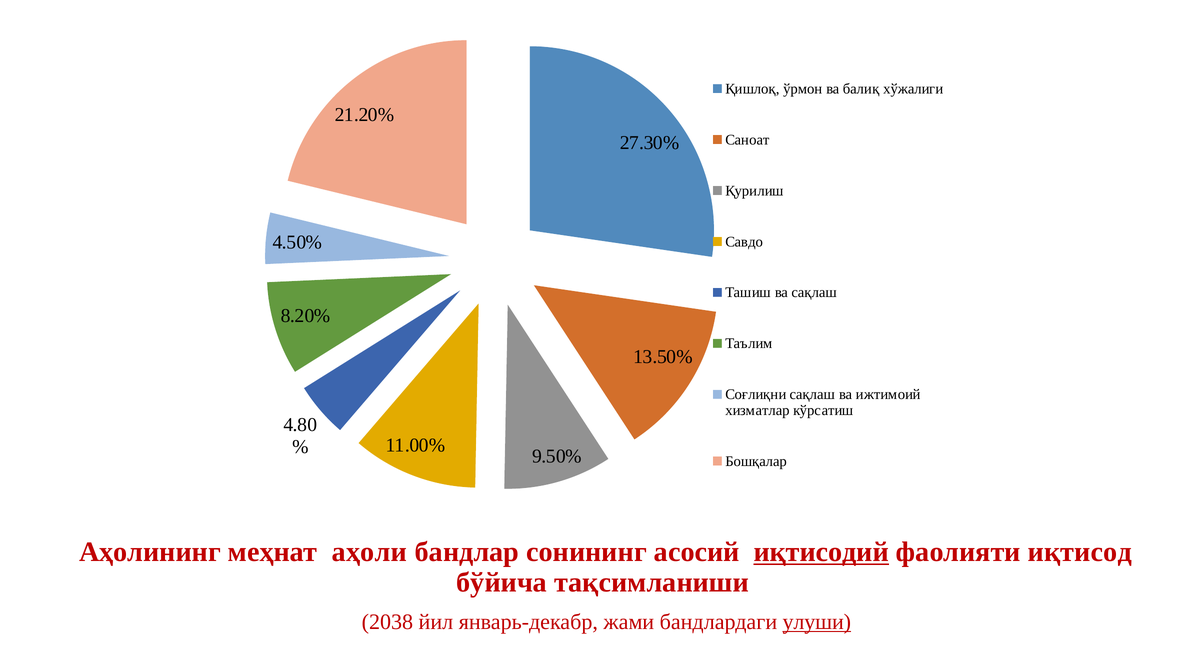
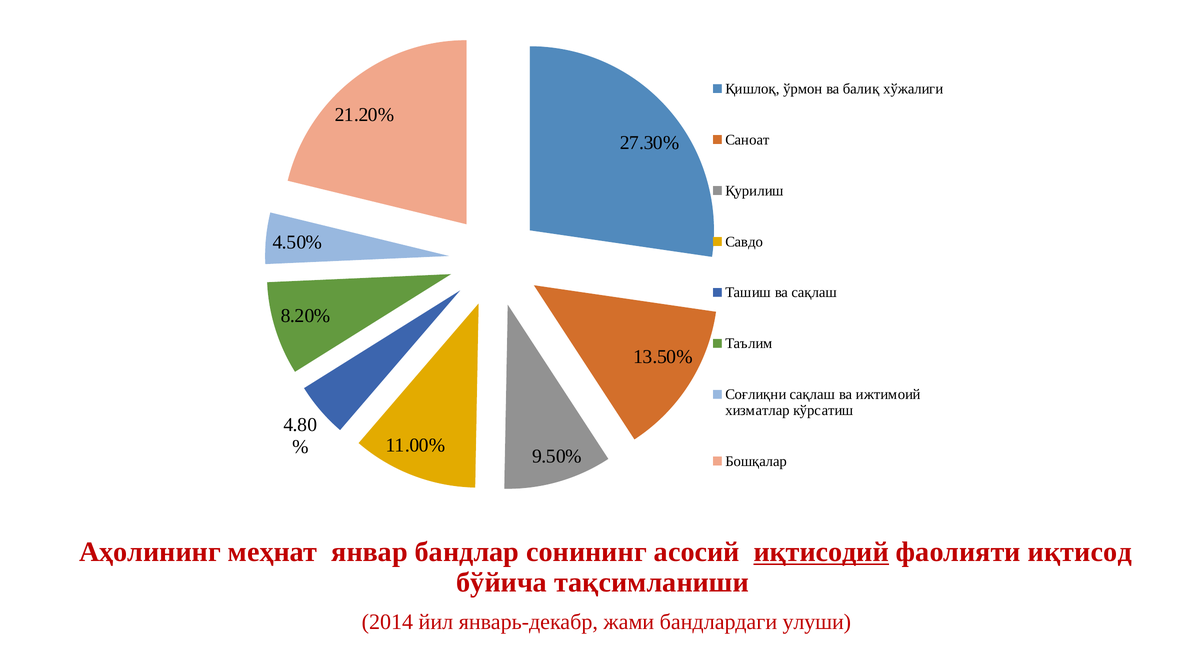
аҳоли: аҳоли -> январ
2038: 2038 -> 2014
улуши underline: present -> none
